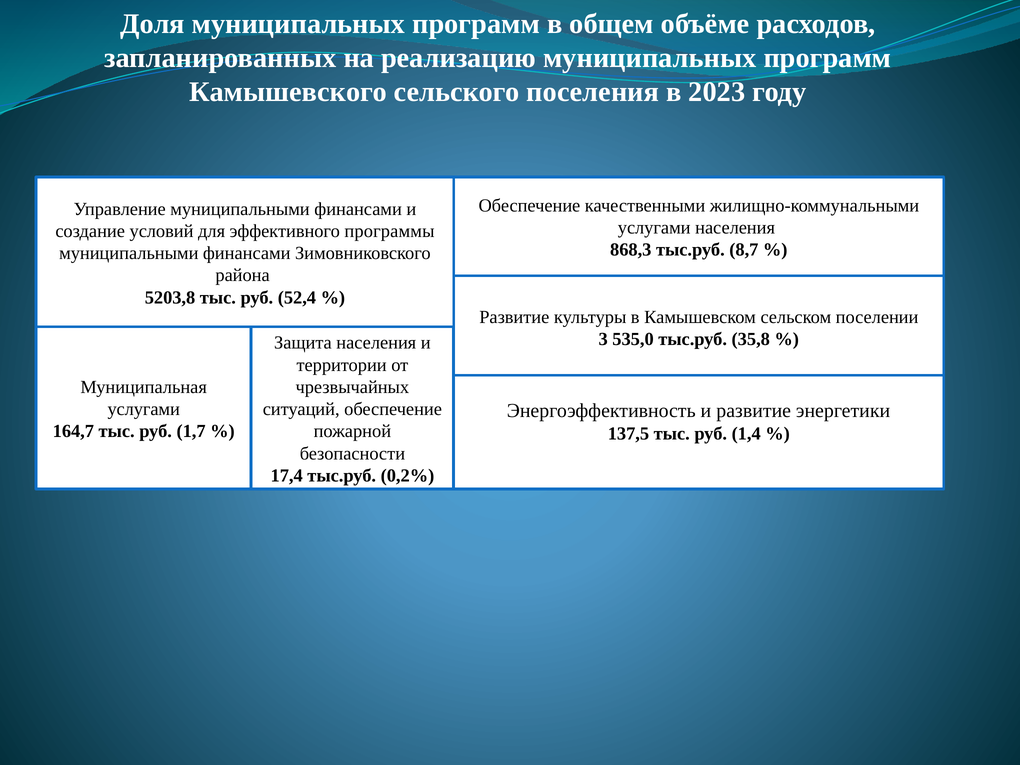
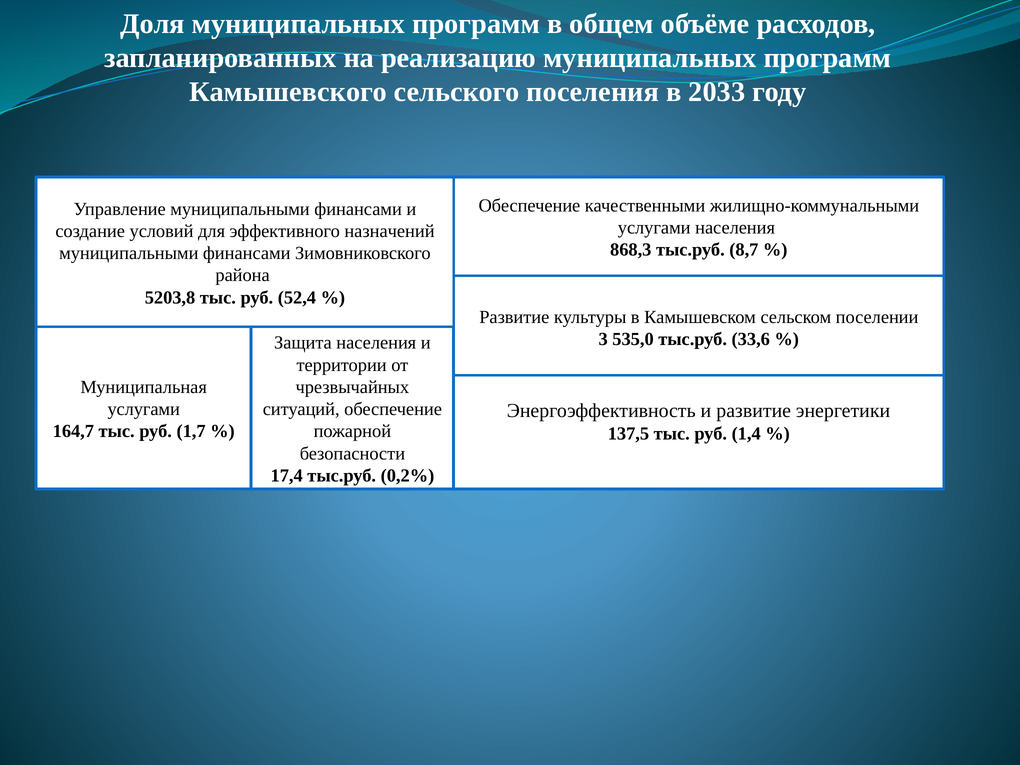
2023: 2023 -> 2033
программы: программы -> назначений
35,8: 35,8 -> 33,6
